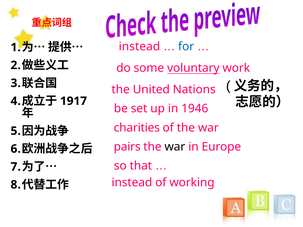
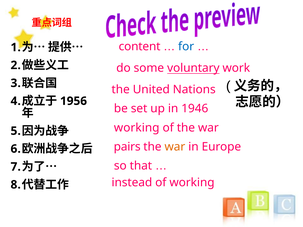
instead at (139, 47): instead -> content
1917: 1917 -> 1956
charities at (137, 128): charities -> working
war at (175, 147) colour: black -> orange
